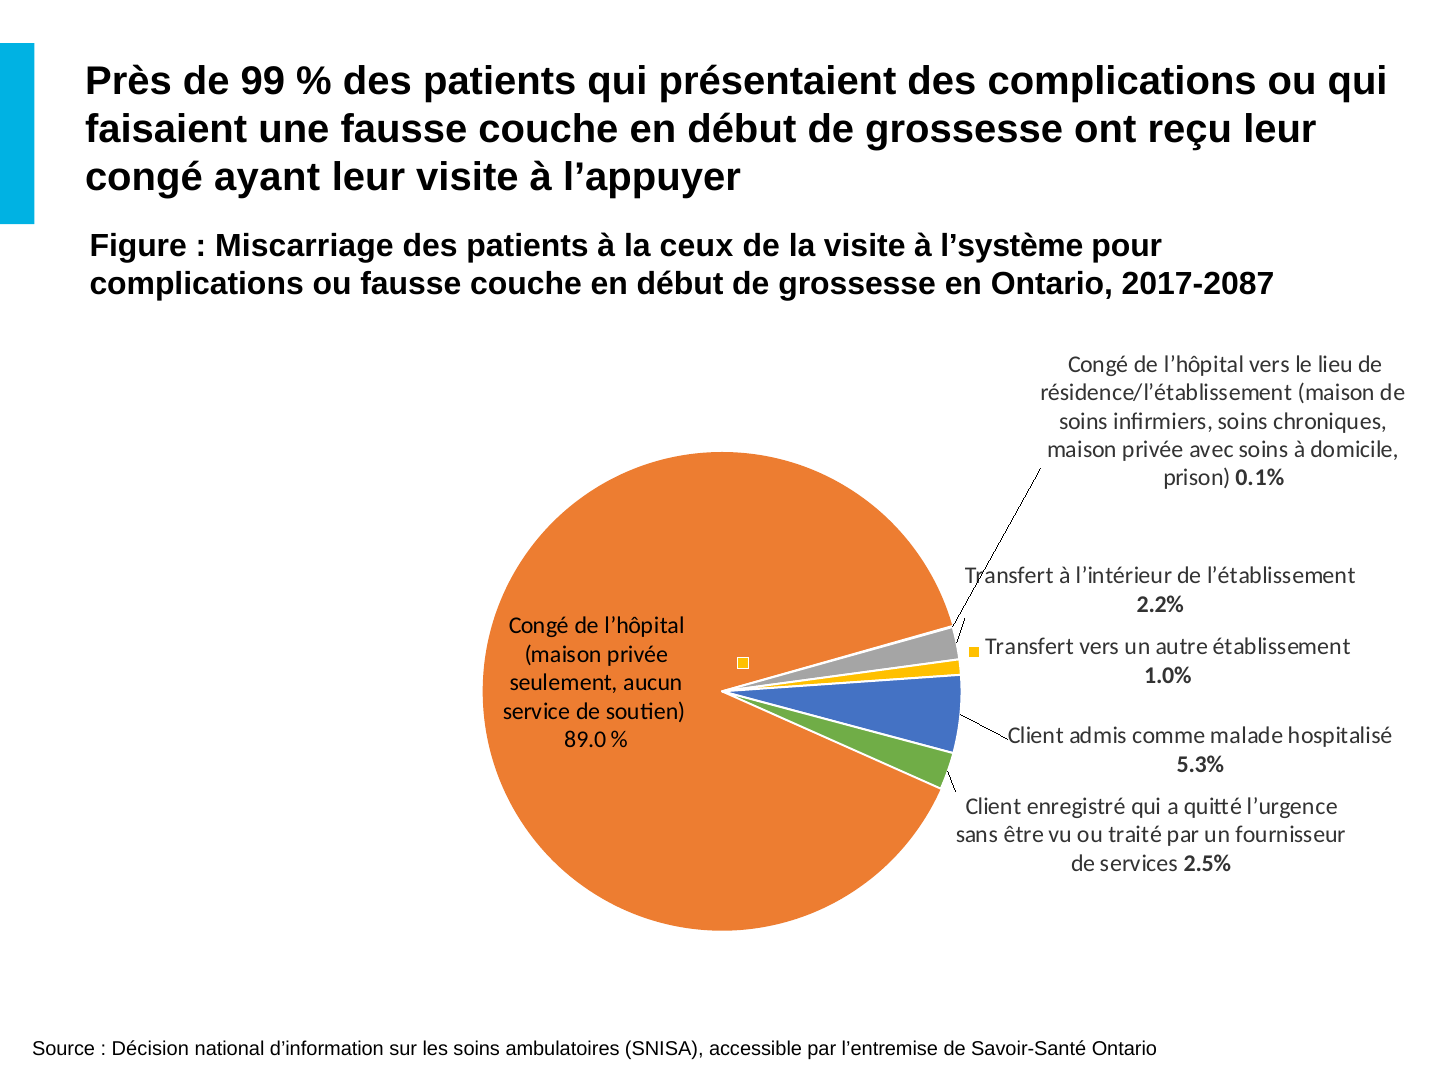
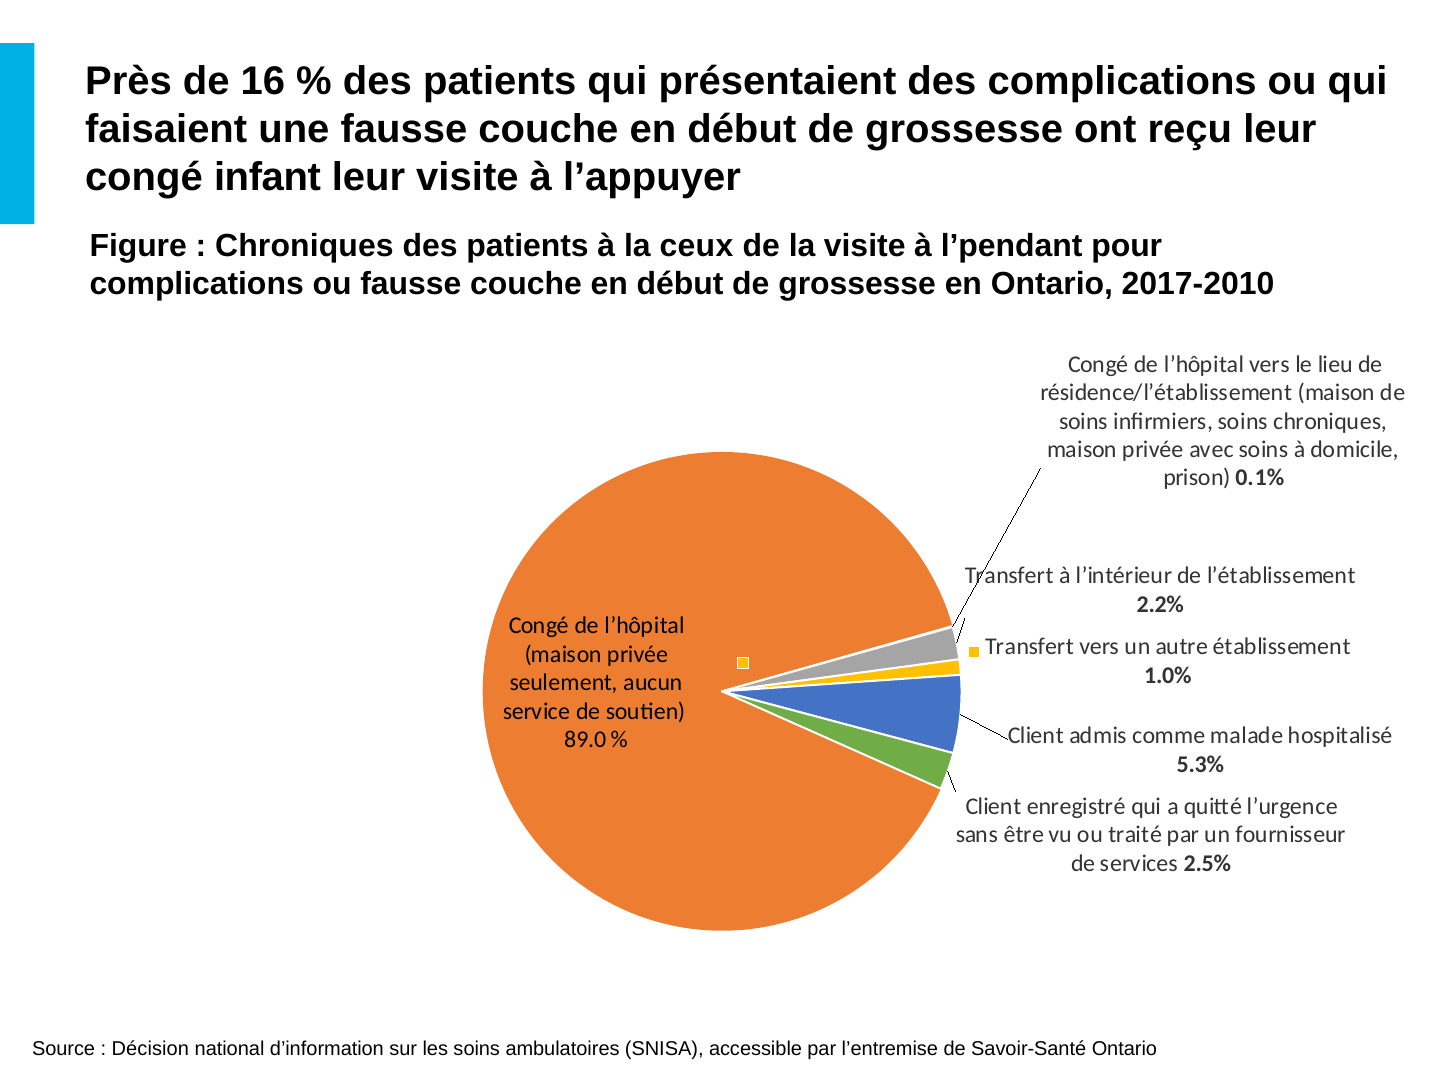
99: 99 -> 16
ayant: ayant -> infant
Miscarriage at (304, 246): Miscarriage -> Chroniques
l’système: l’système -> l’pendant
2017-2087: 2017-2087 -> 2017-2010
